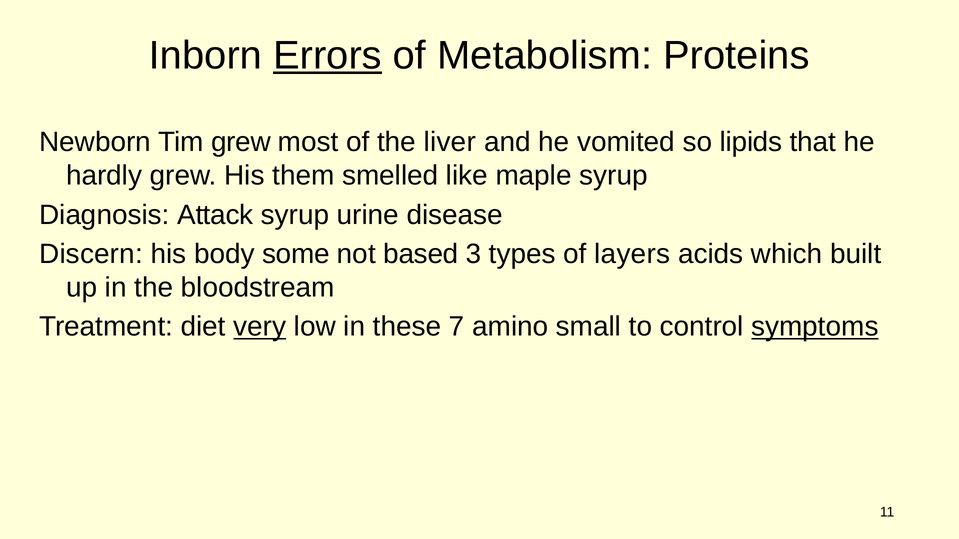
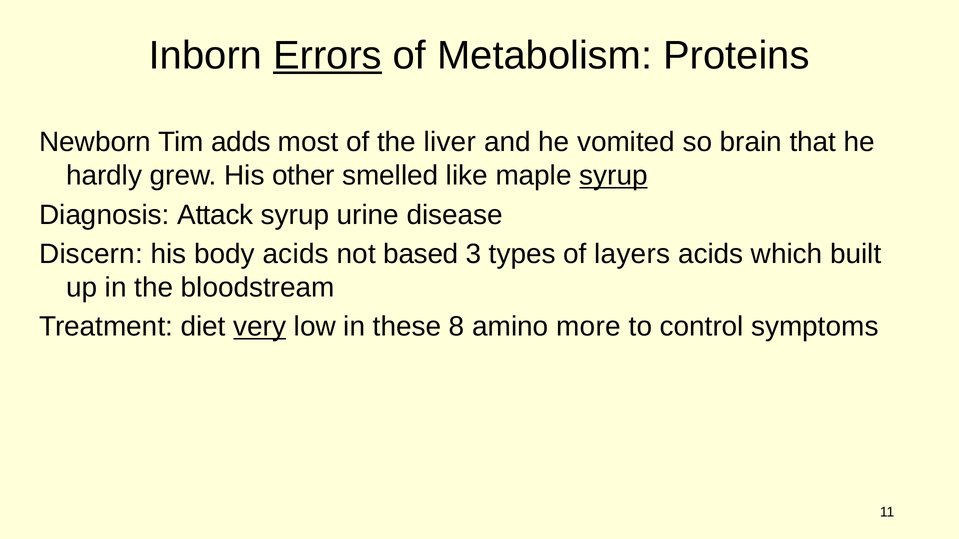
Tim grew: grew -> adds
lipids: lipids -> brain
them: them -> other
syrup at (614, 176) underline: none -> present
body some: some -> acids
7: 7 -> 8
small: small -> more
symptoms underline: present -> none
